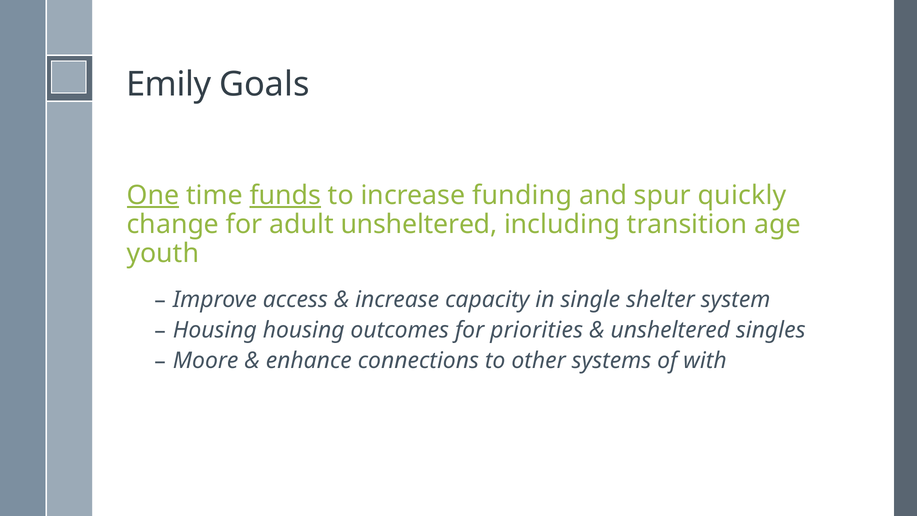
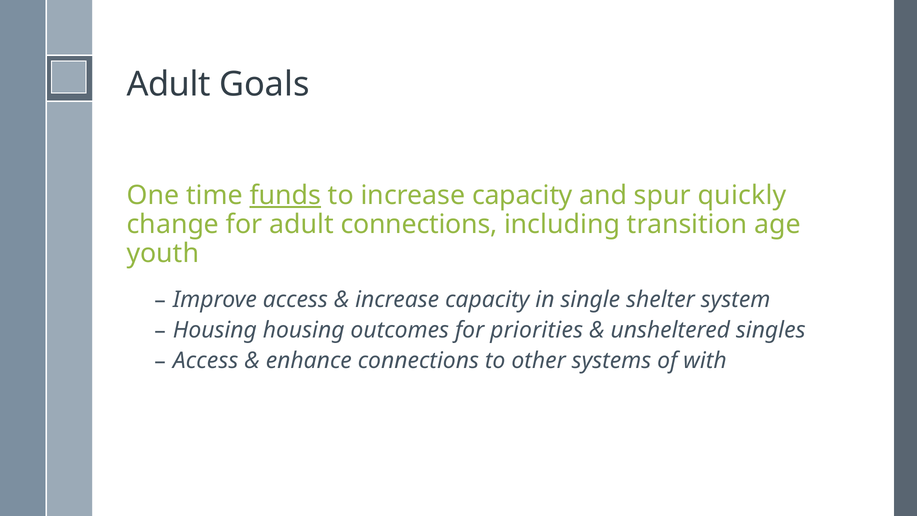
Emily at (169, 84): Emily -> Adult
One underline: present -> none
to increase funding: funding -> capacity
adult unsheltered: unsheltered -> connections
Moore at (206, 361): Moore -> Access
